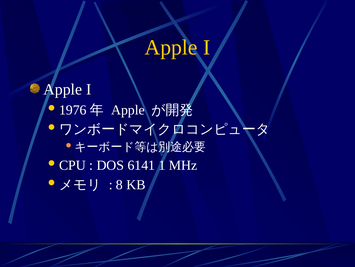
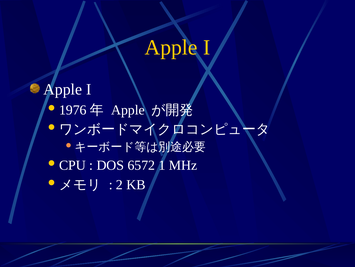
6141: 6141 -> 6572
8: 8 -> 2
